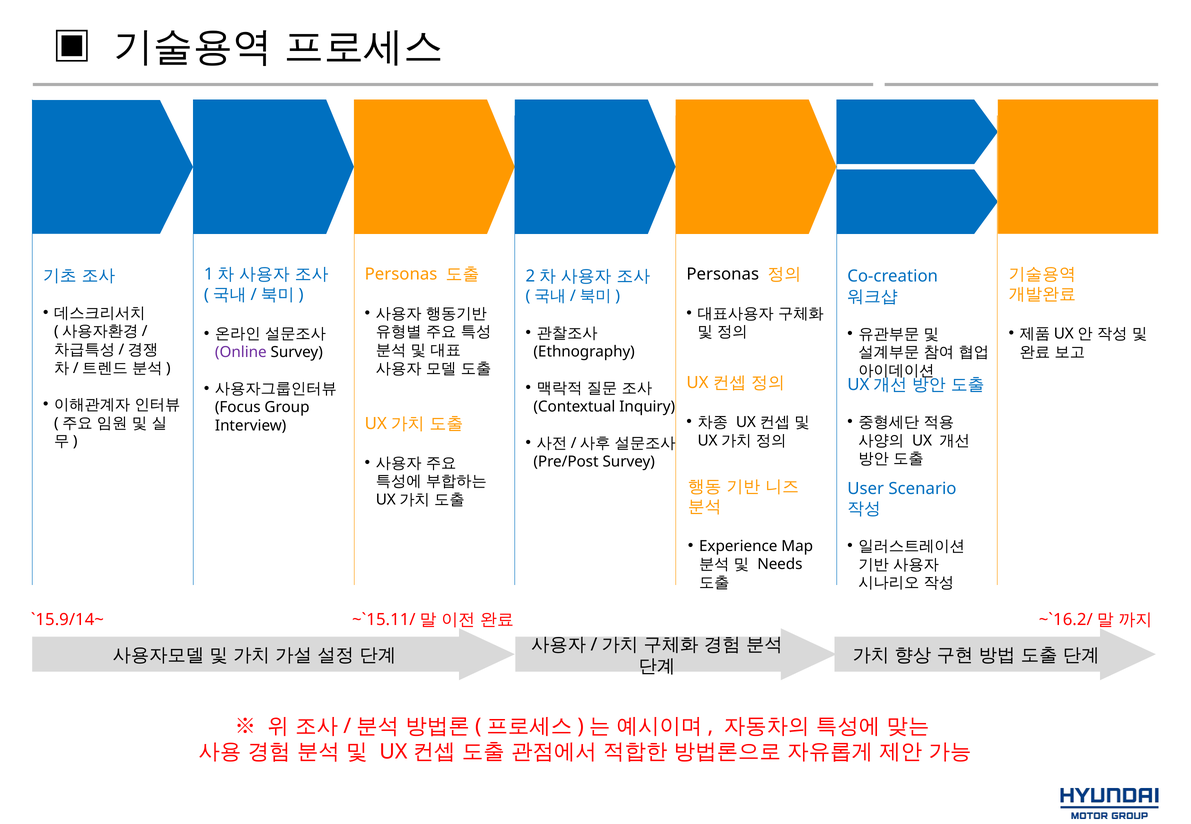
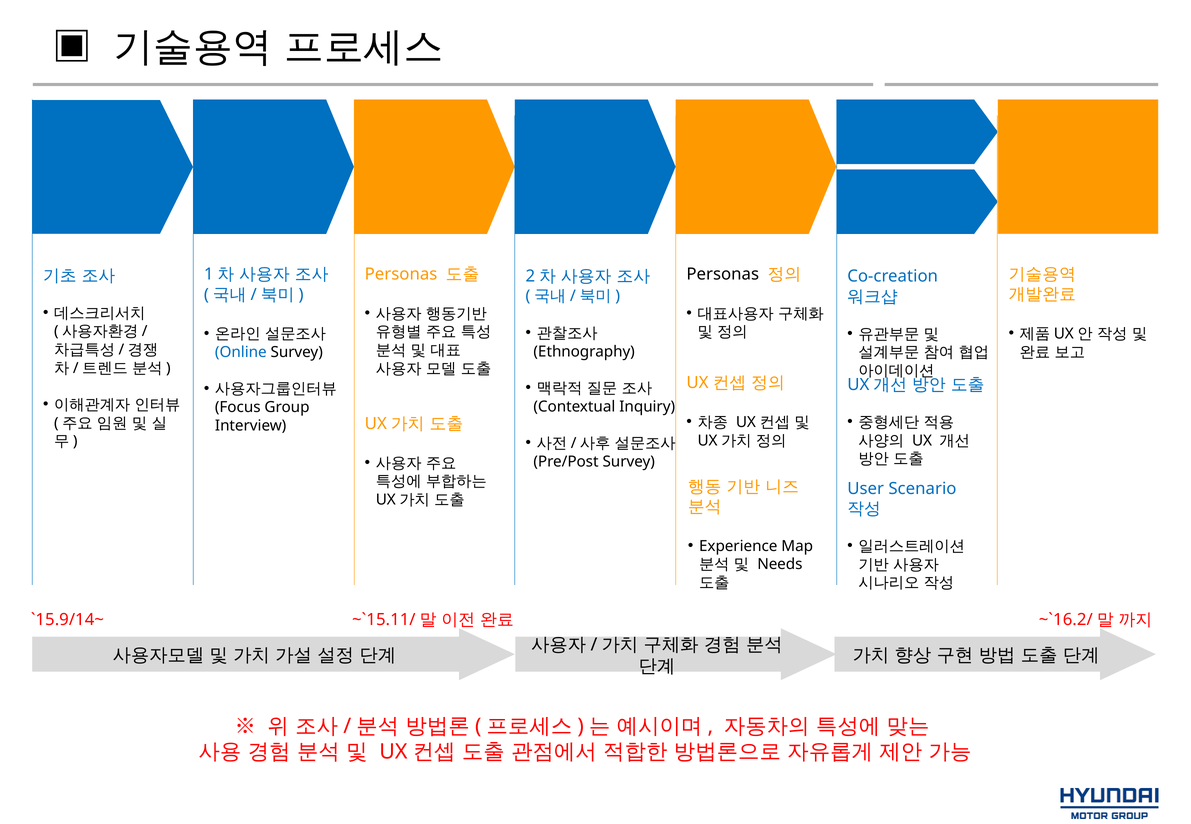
Online colour: purple -> blue
